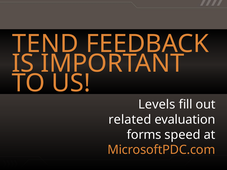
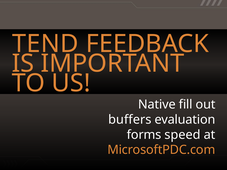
Levels: Levels -> Native
related: related -> buffers
